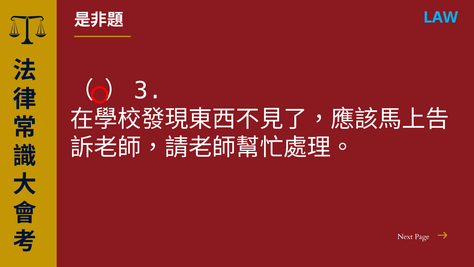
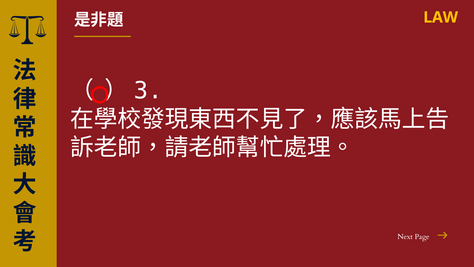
LAW colour: light blue -> yellow
